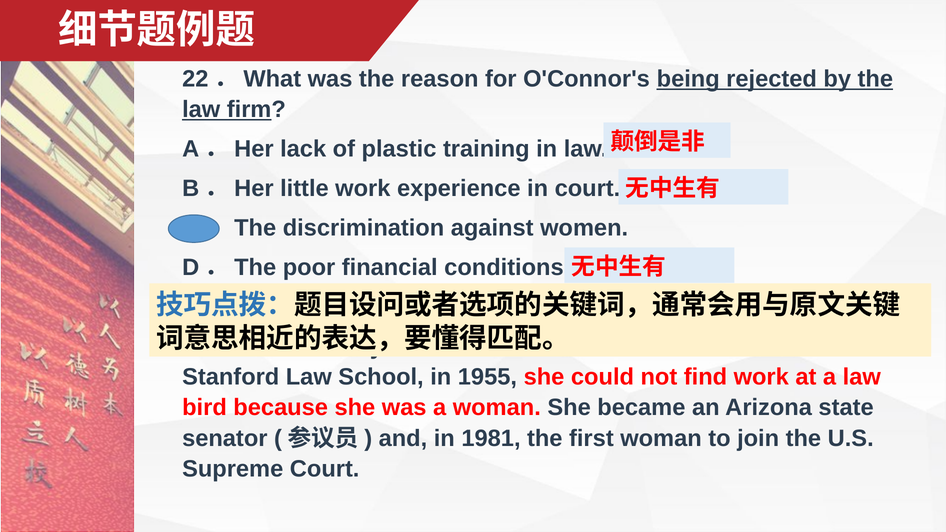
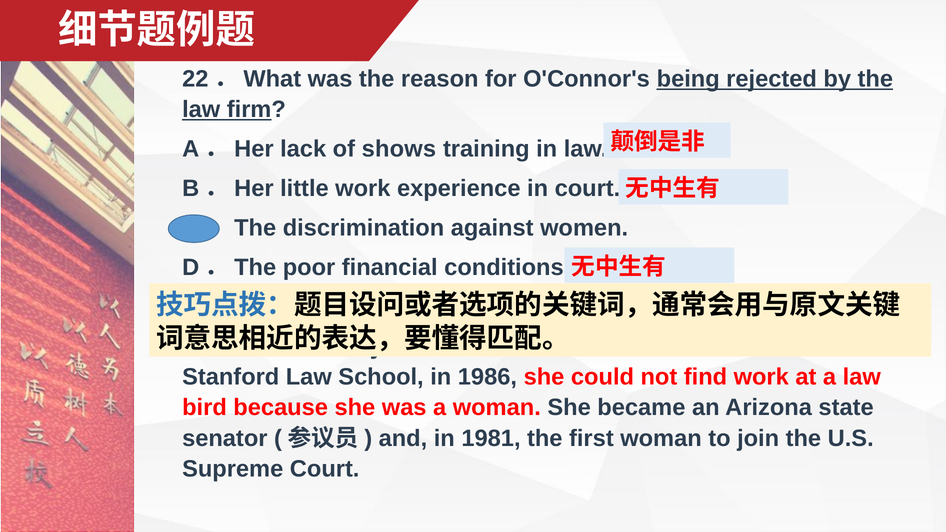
plastic: plastic -> shows
1955: 1955 -> 1986
